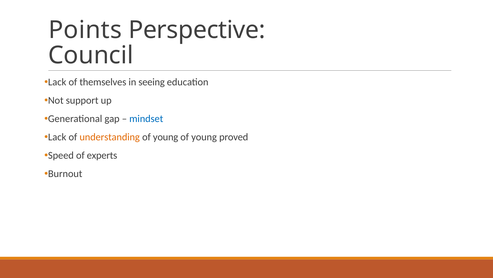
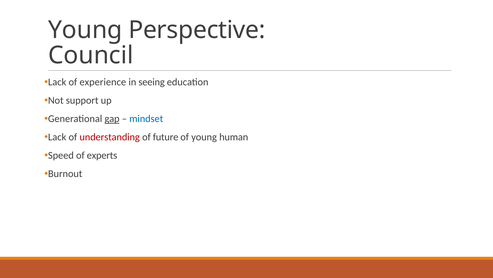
Points at (85, 30): Points -> Young
themselves: themselves -> experience
gap underline: none -> present
understanding colour: orange -> red
young at (166, 137): young -> future
proved: proved -> human
